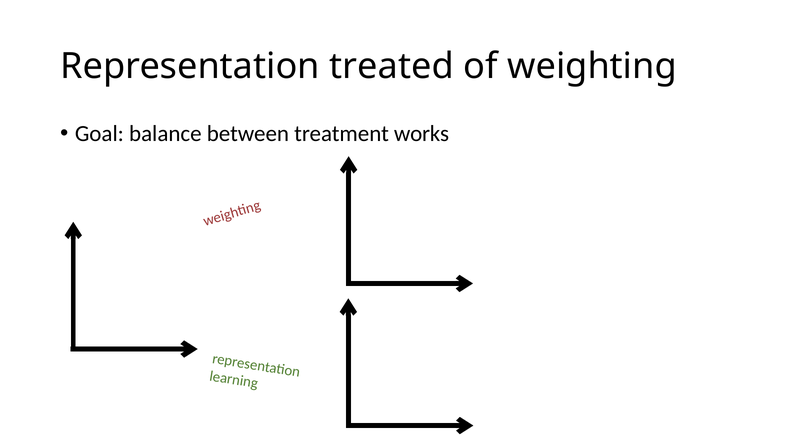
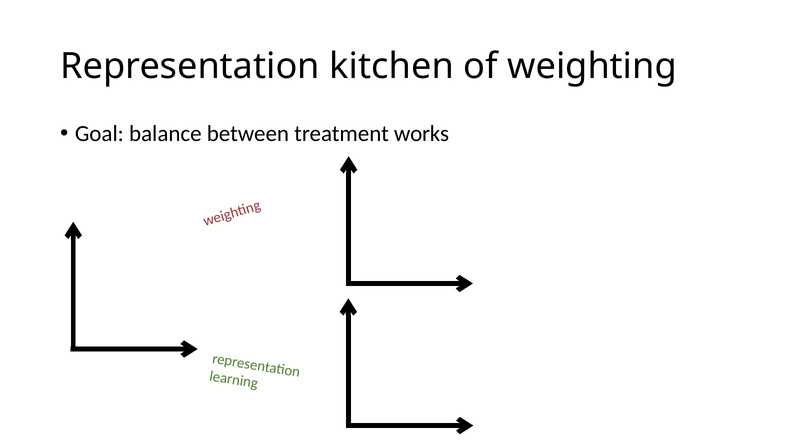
treated: treated -> kitchen
